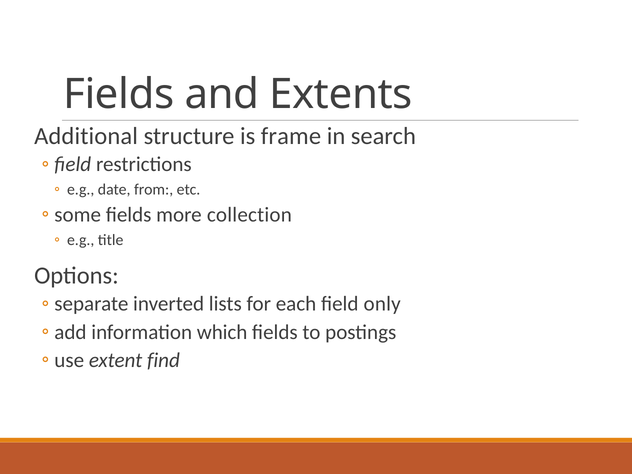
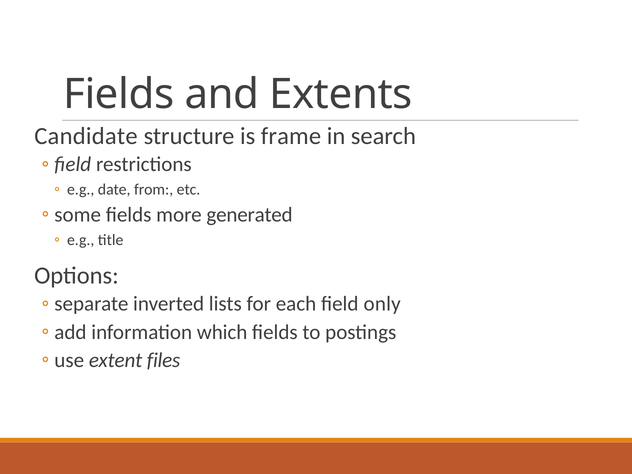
Additional: Additional -> Candidate
collection: collection -> generated
find: find -> files
